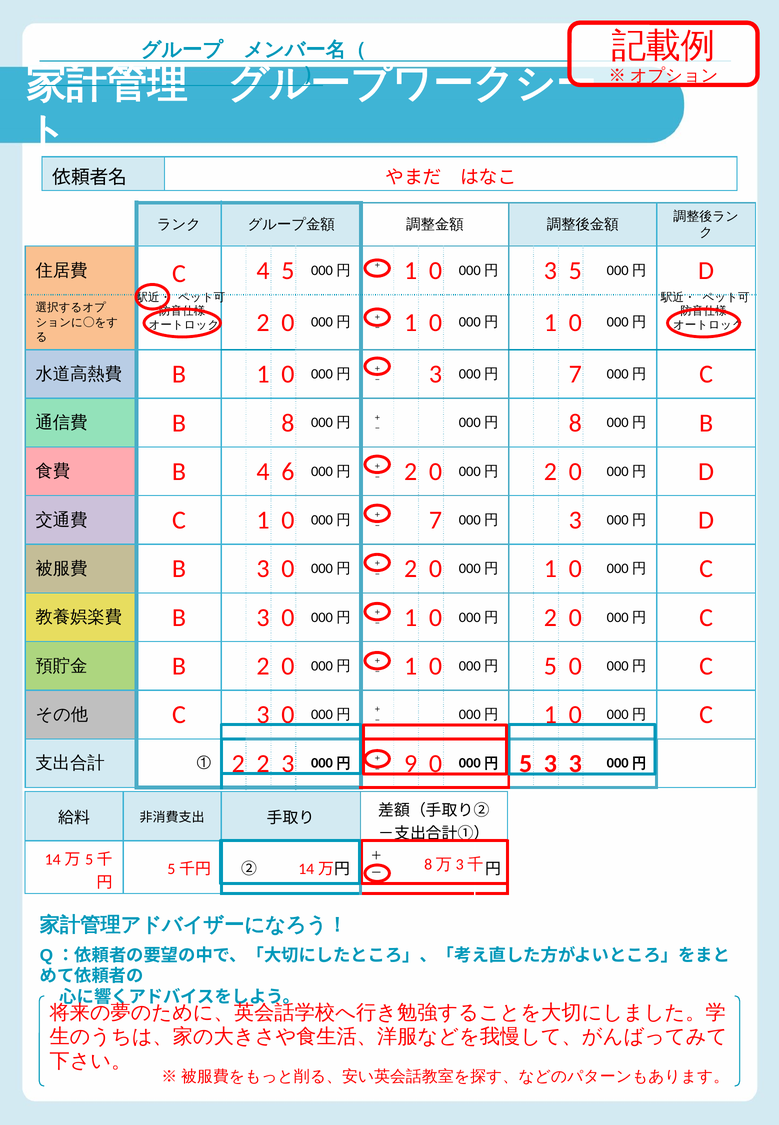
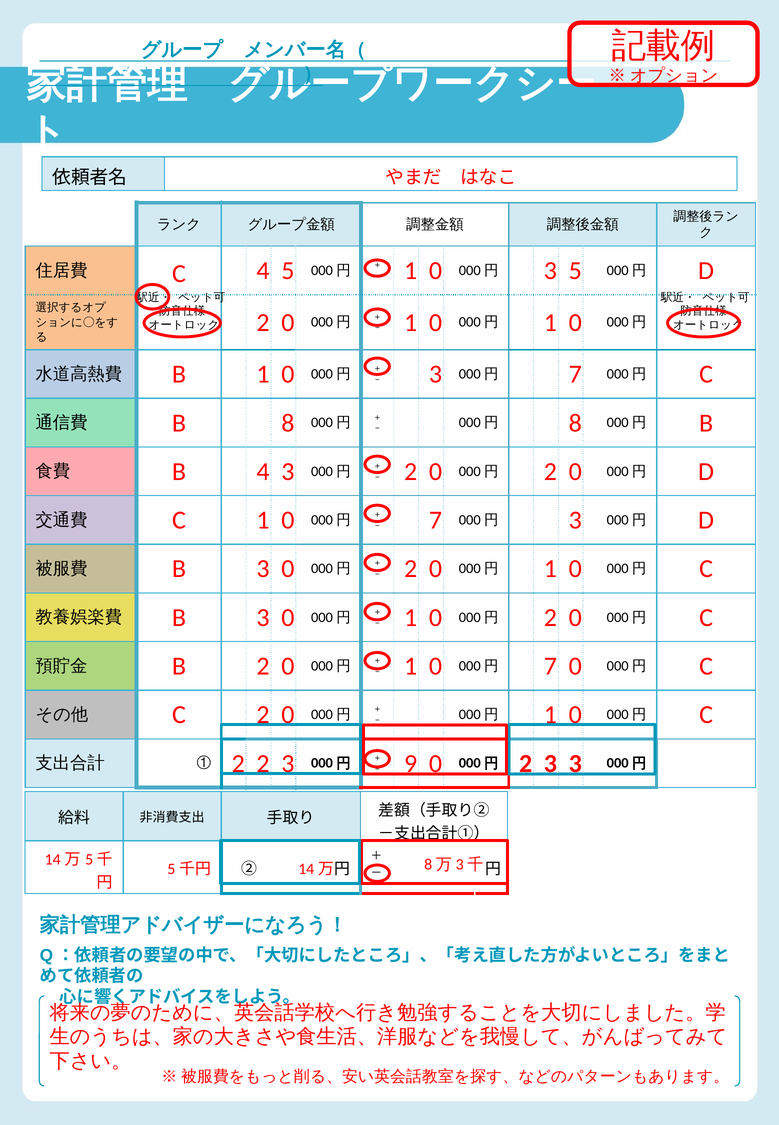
4 6: 6 -> 3
5 at (550, 666): 5 -> 7
C 3: 3 -> 2
5 at (526, 764): 5 -> 2
